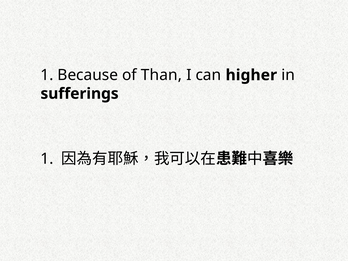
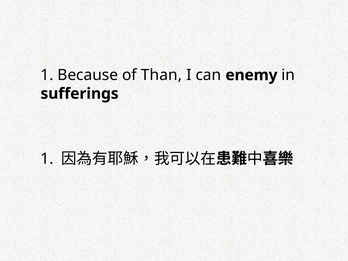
higher: higher -> enemy
